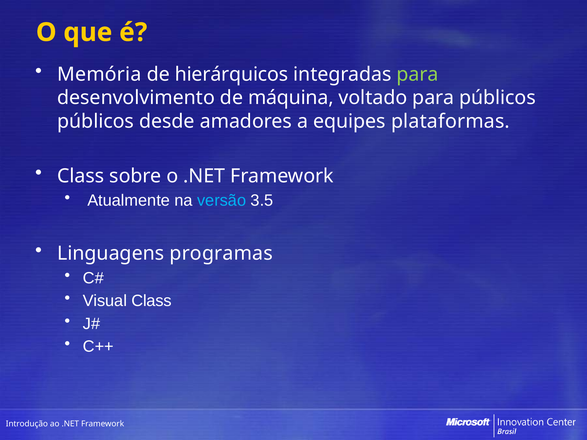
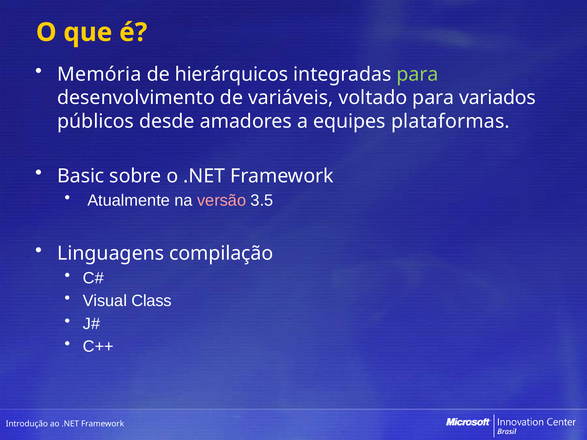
máquina: máquina -> variáveis
para públicos: públicos -> variados
Class at (81, 176): Class -> Basic
versão colour: light blue -> pink
programas: programas -> compilação
